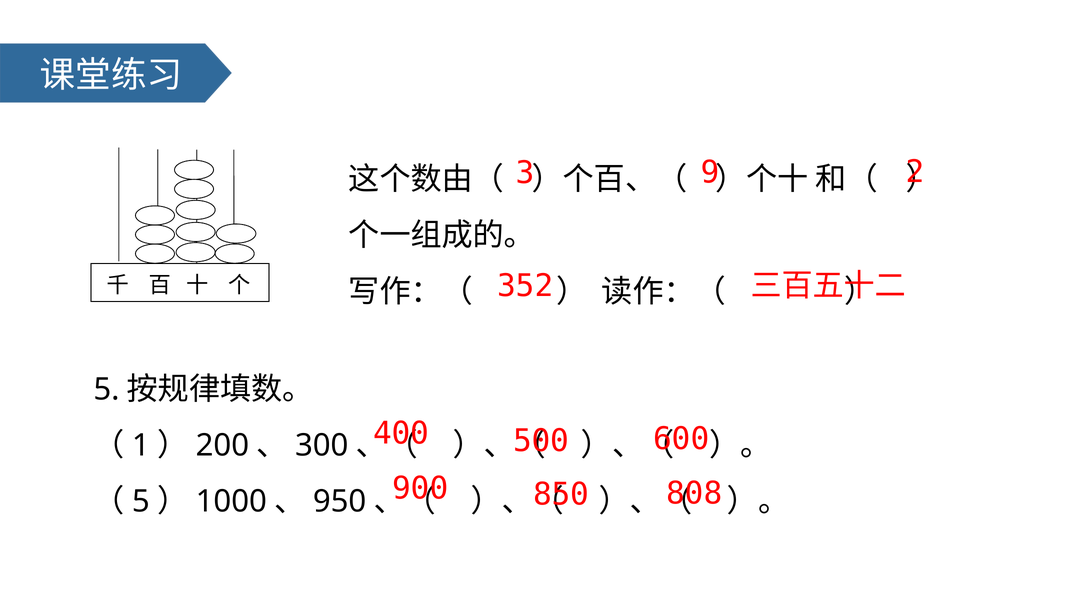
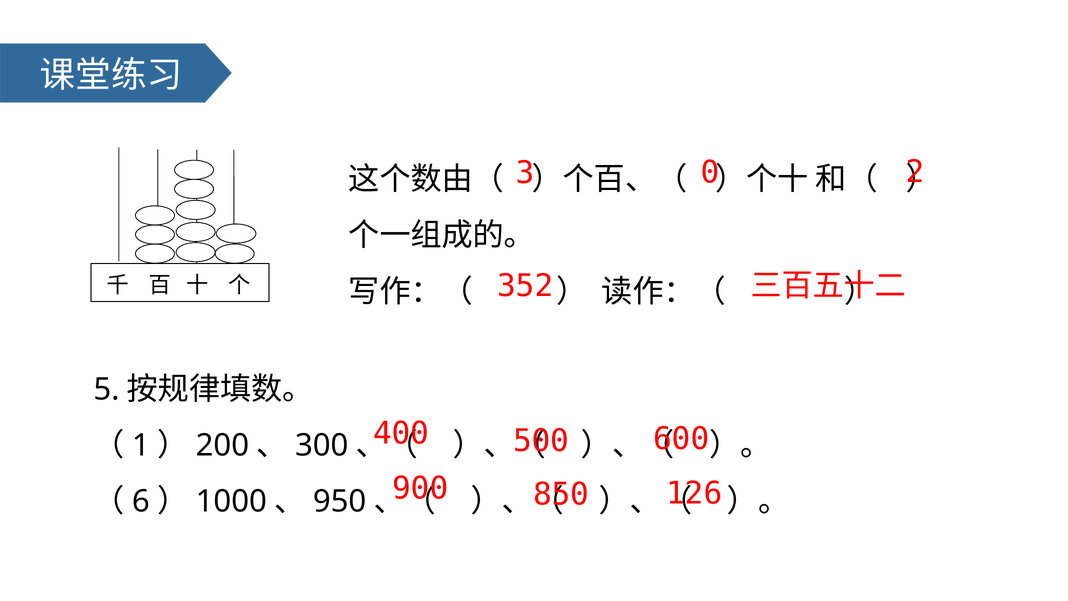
9: 9 -> 0
808: 808 -> 126
5 at (141, 501): 5 -> 6
